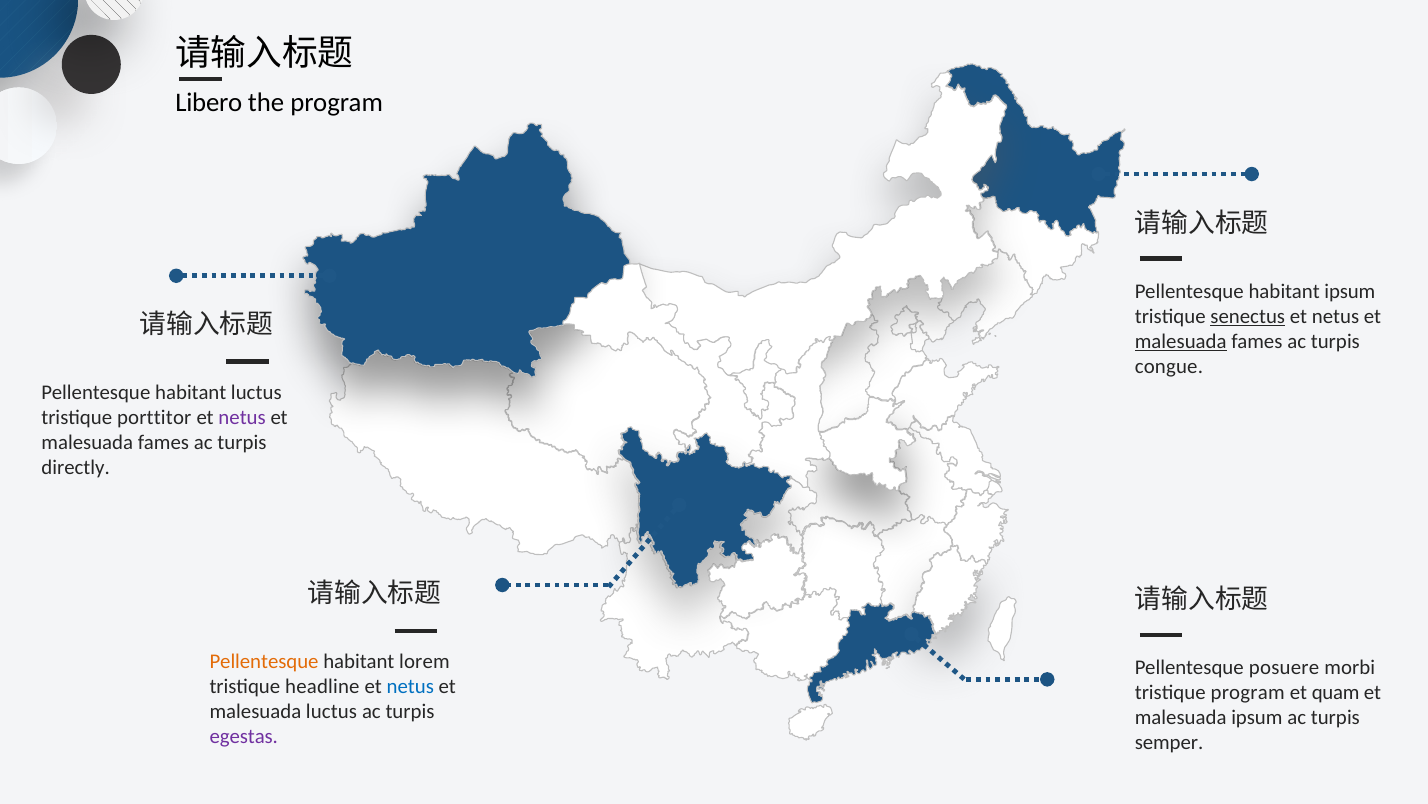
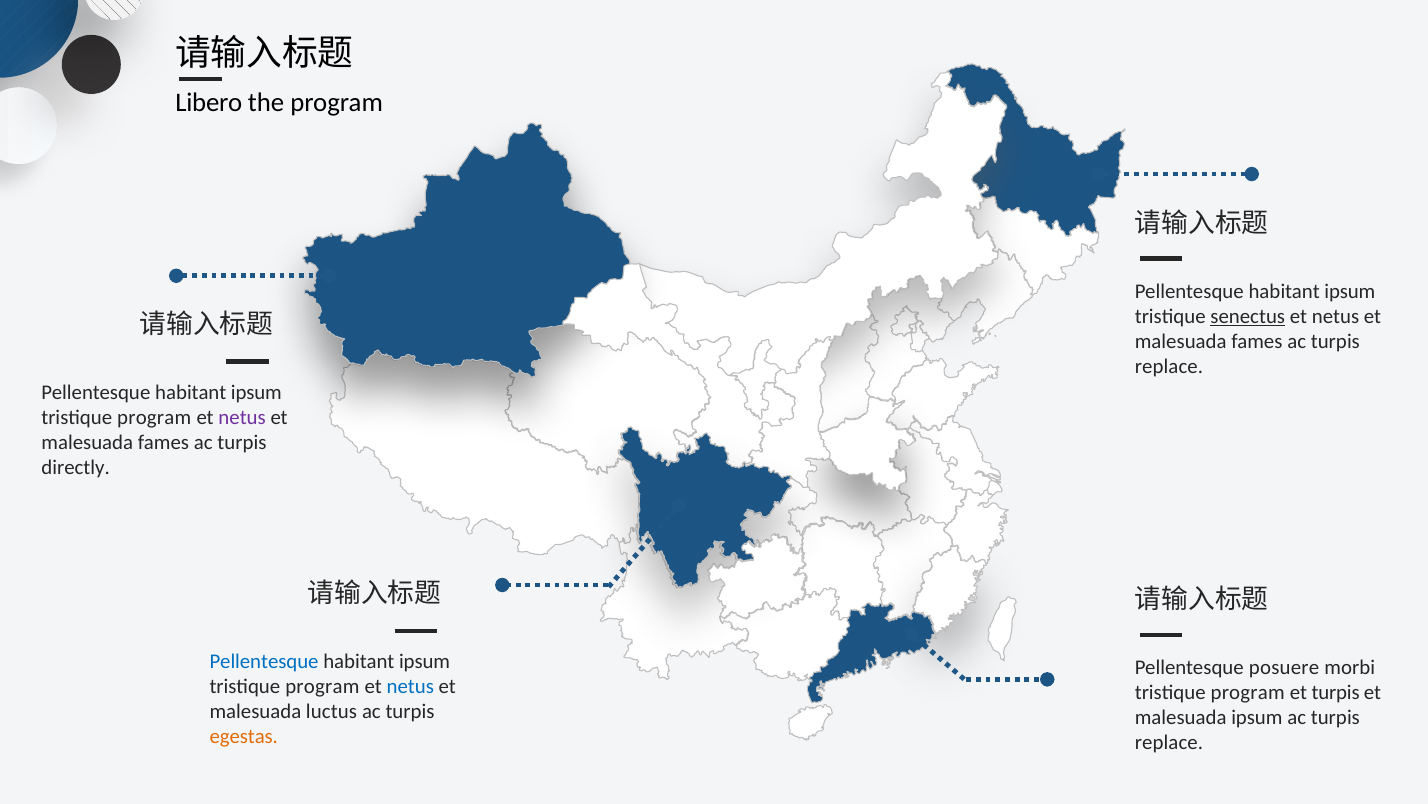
malesuada at (1181, 341) underline: present -> none
congue at (1169, 366): congue -> replace
luctus at (256, 392): luctus -> ipsum
porttitor at (154, 417): porttitor -> program
Pellentesque at (264, 661) colour: orange -> blue
lorem at (424, 661): lorem -> ipsum
headline at (322, 686): headline -> program
et quam: quam -> turpis
egestas colour: purple -> orange
semper at (1169, 742): semper -> replace
